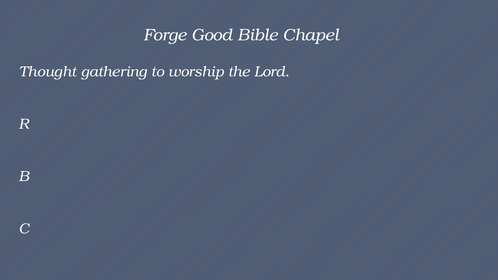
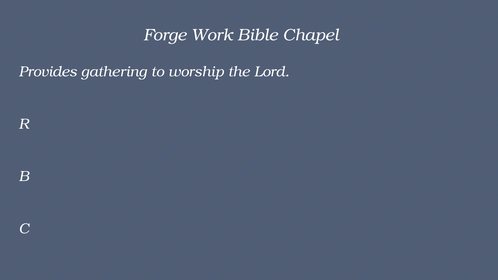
Good: Good -> Work
Thought: Thought -> Provides
